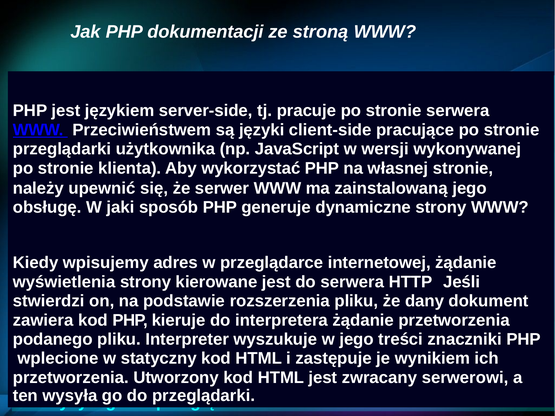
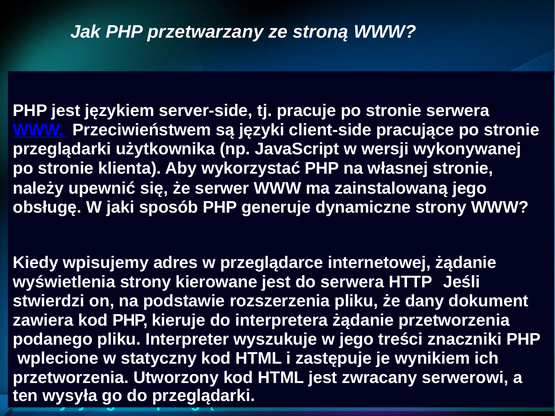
dokumentacji: dokumentacji -> przetwarzany
